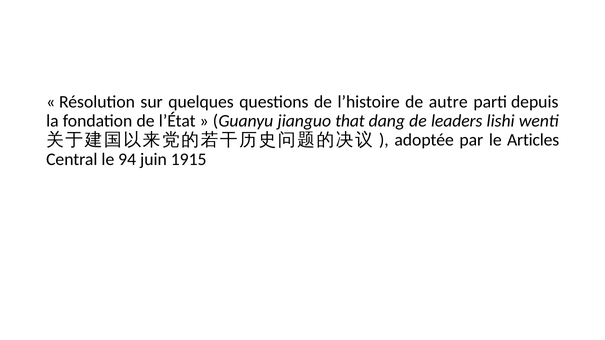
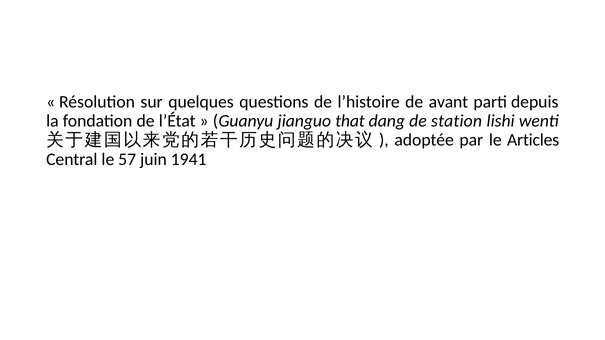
autre: autre -> avant
leaders: leaders -> station
94: 94 -> 57
1915: 1915 -> 1941
